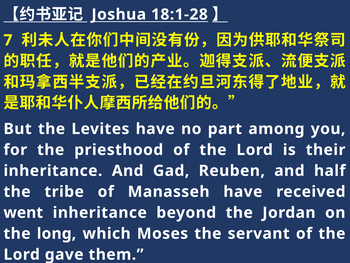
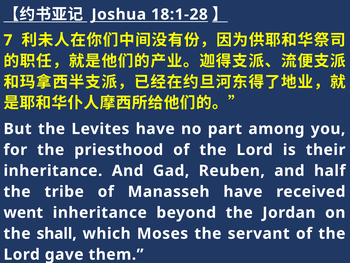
long: long -> shall
